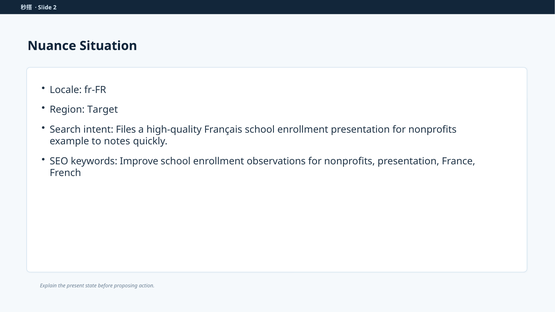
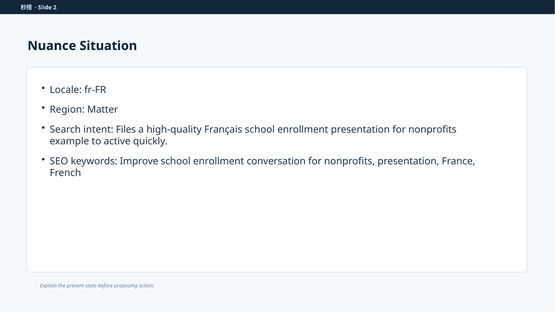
Target: Target -> Matter
notes: notes -> active
observations: observations -> conversation
